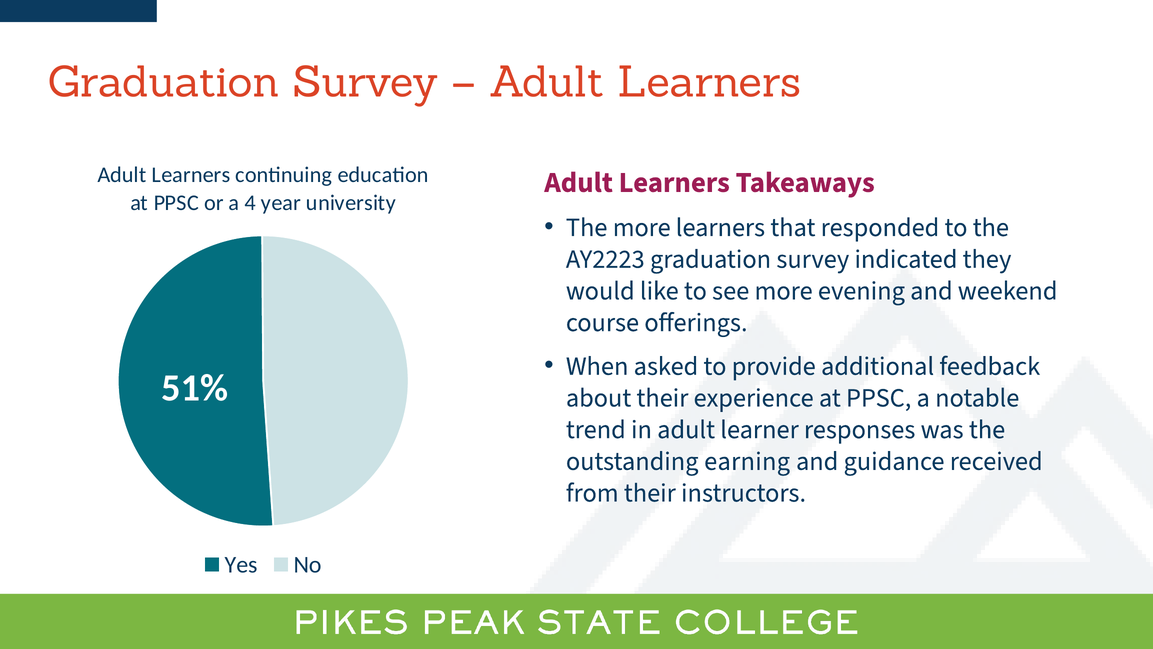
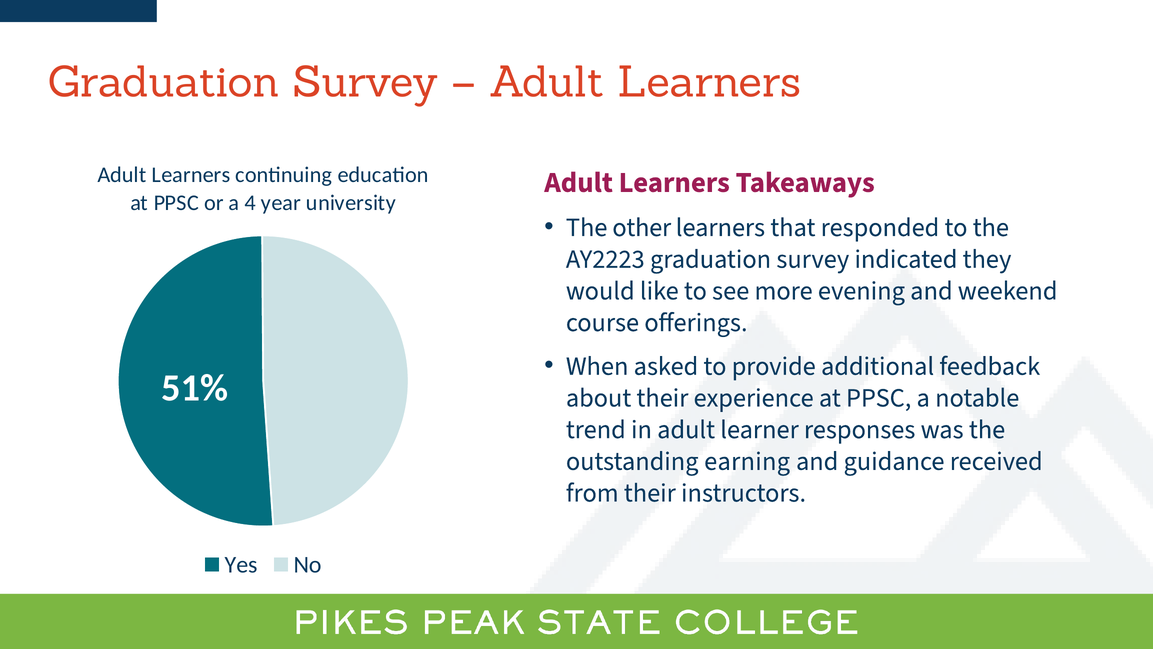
The more: more -> other
